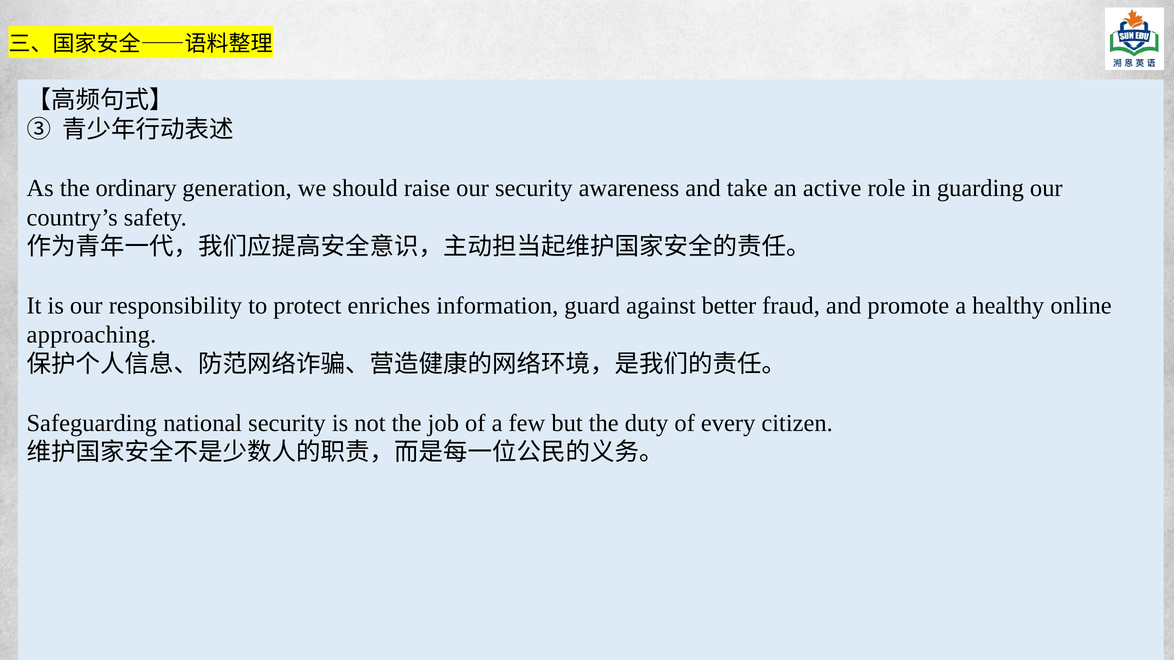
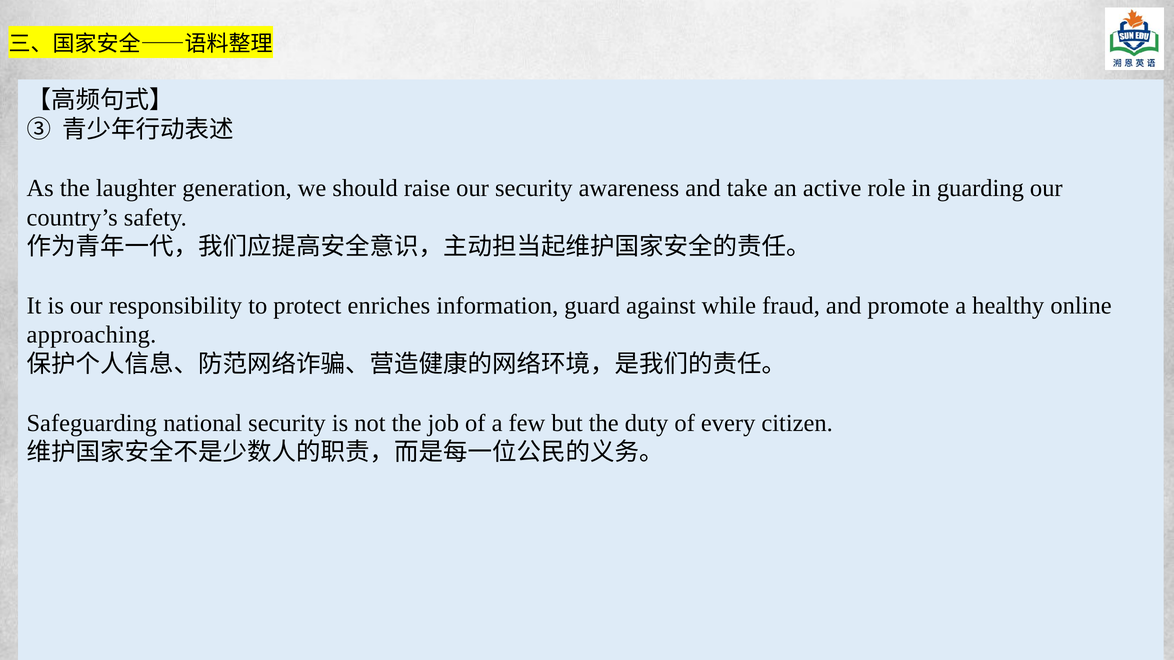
ordinary: ordinary -> laughter
better: better -> while
